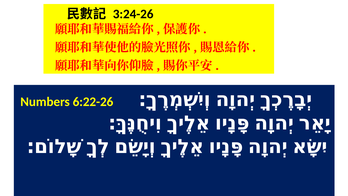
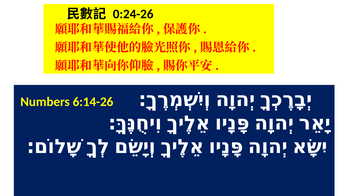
3:24-26: 3:24-26 -> 0:24-26
6:22-26: 6:22-26 -> 6:14-26
